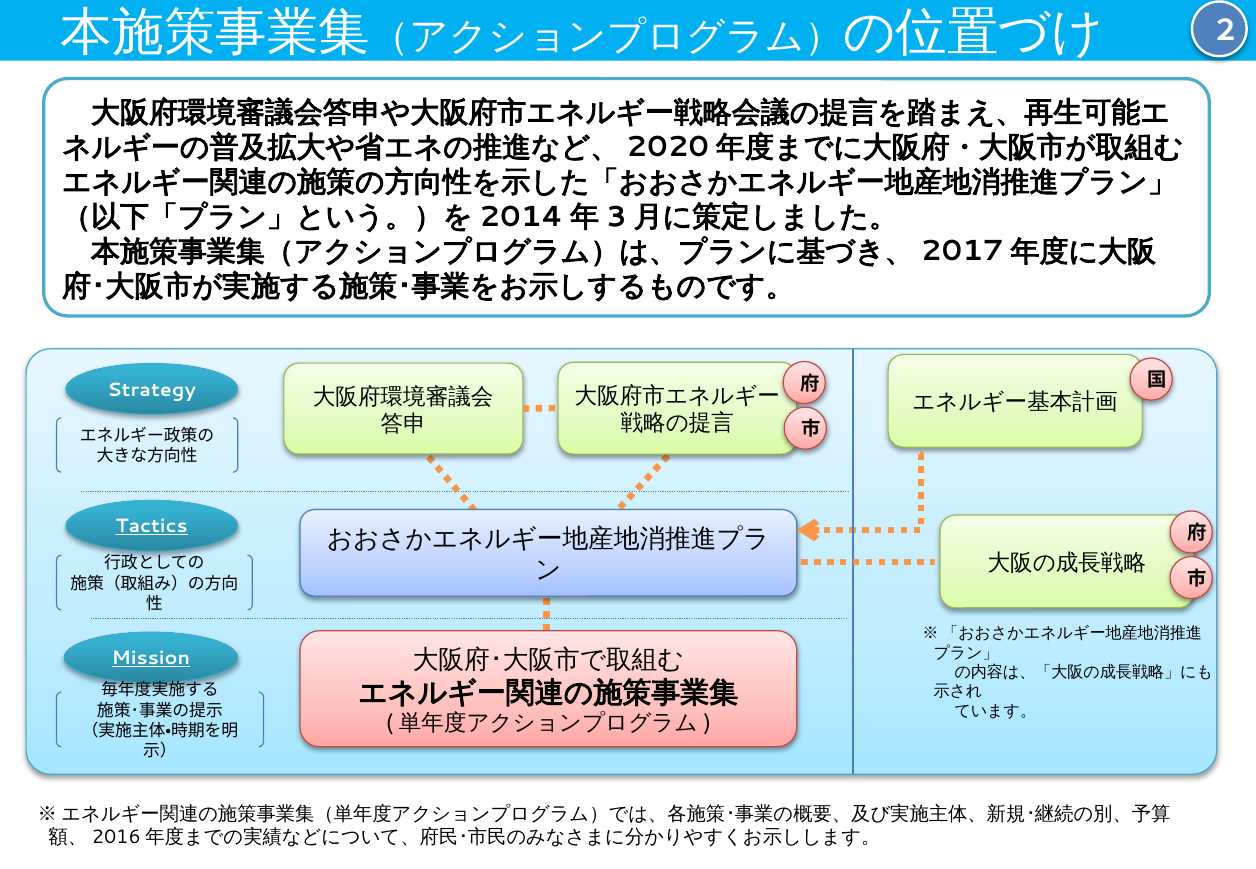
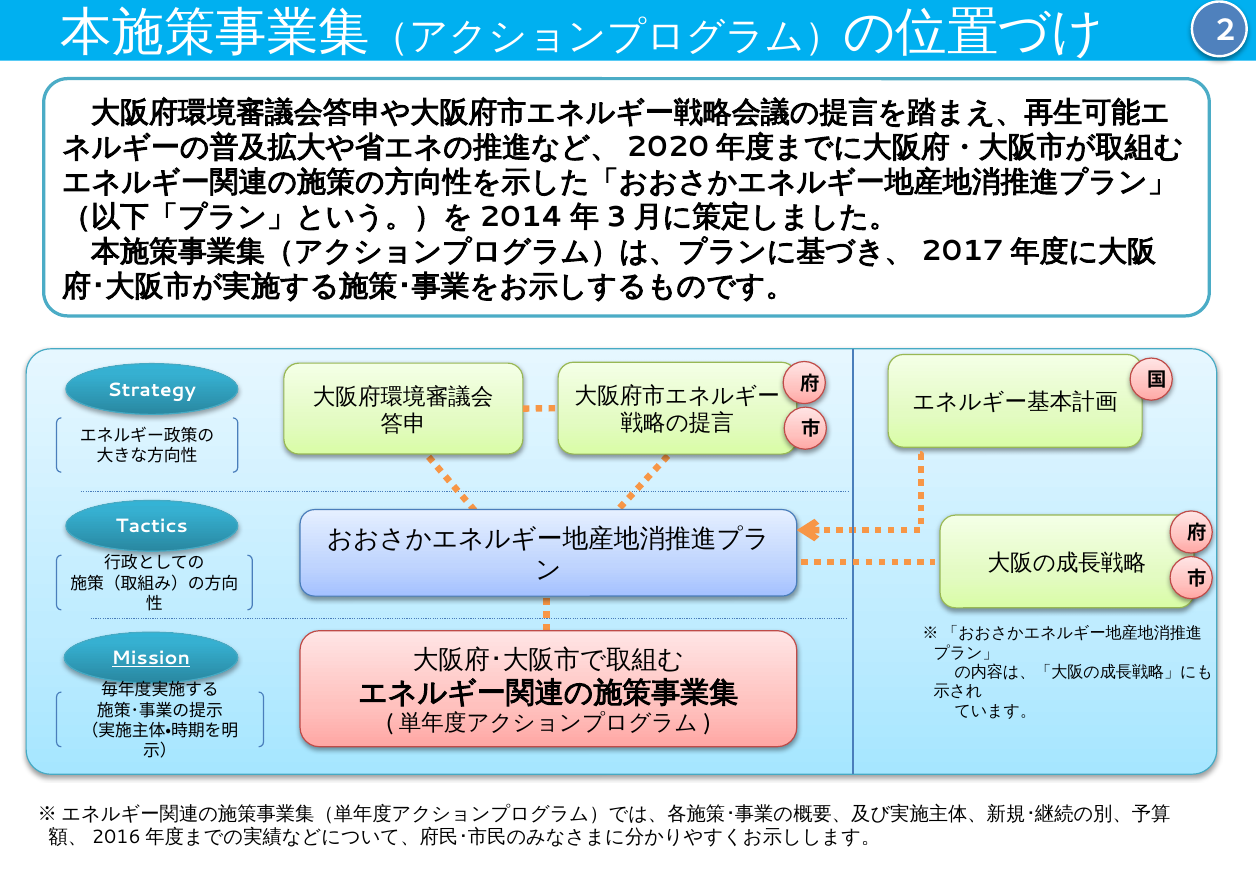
Tactics underline: present -> none
